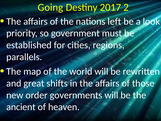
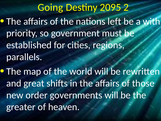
2017: 2017 -> 2095
look: look -> with
ancient: ancient -> greater
